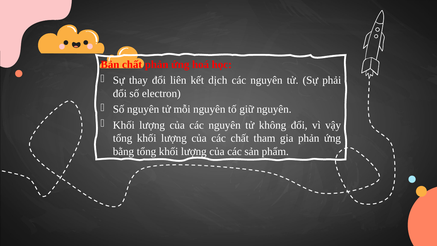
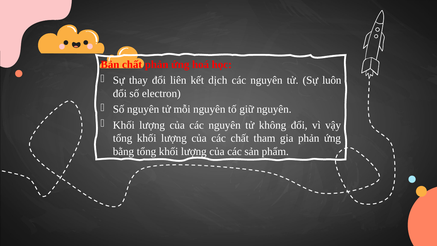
phải: phải -> luôn
